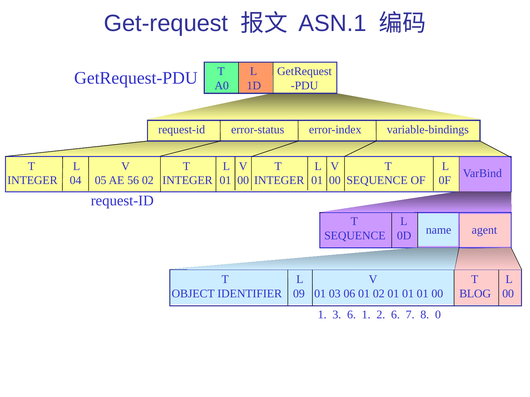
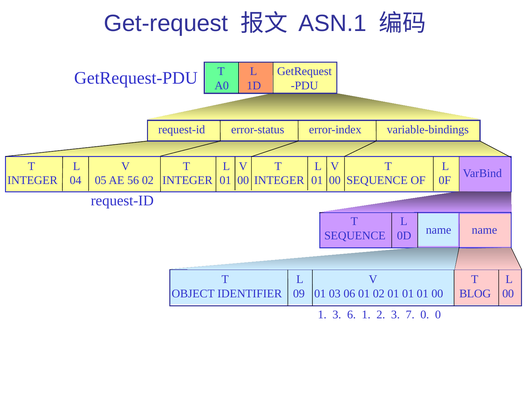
name agent: agent -> name
2 6: 6 -> 3
7 8: 8 -> 0
